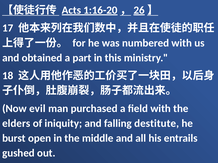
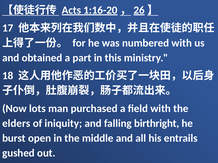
evil: evil -> lots
destitute: destitute -> birthright
